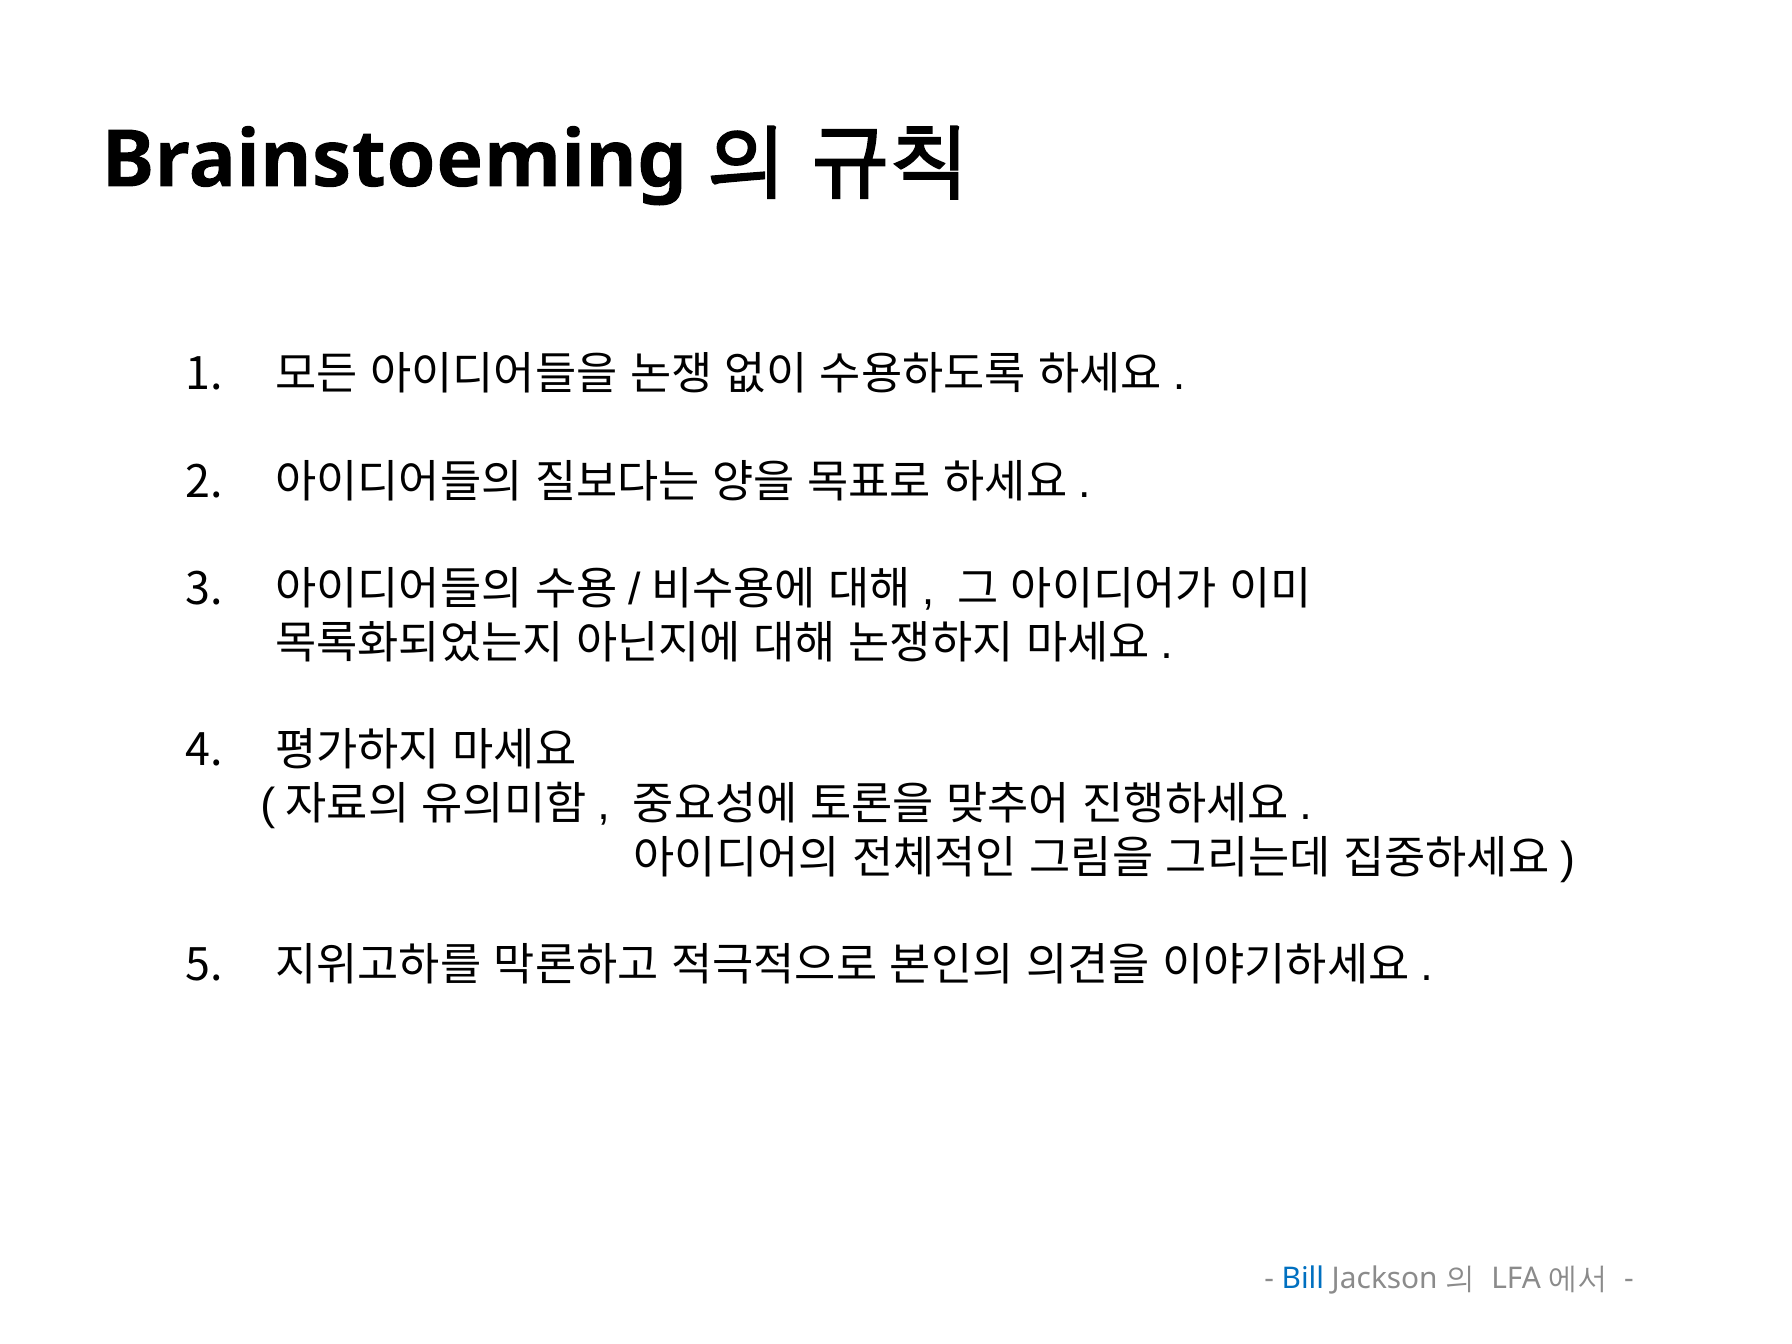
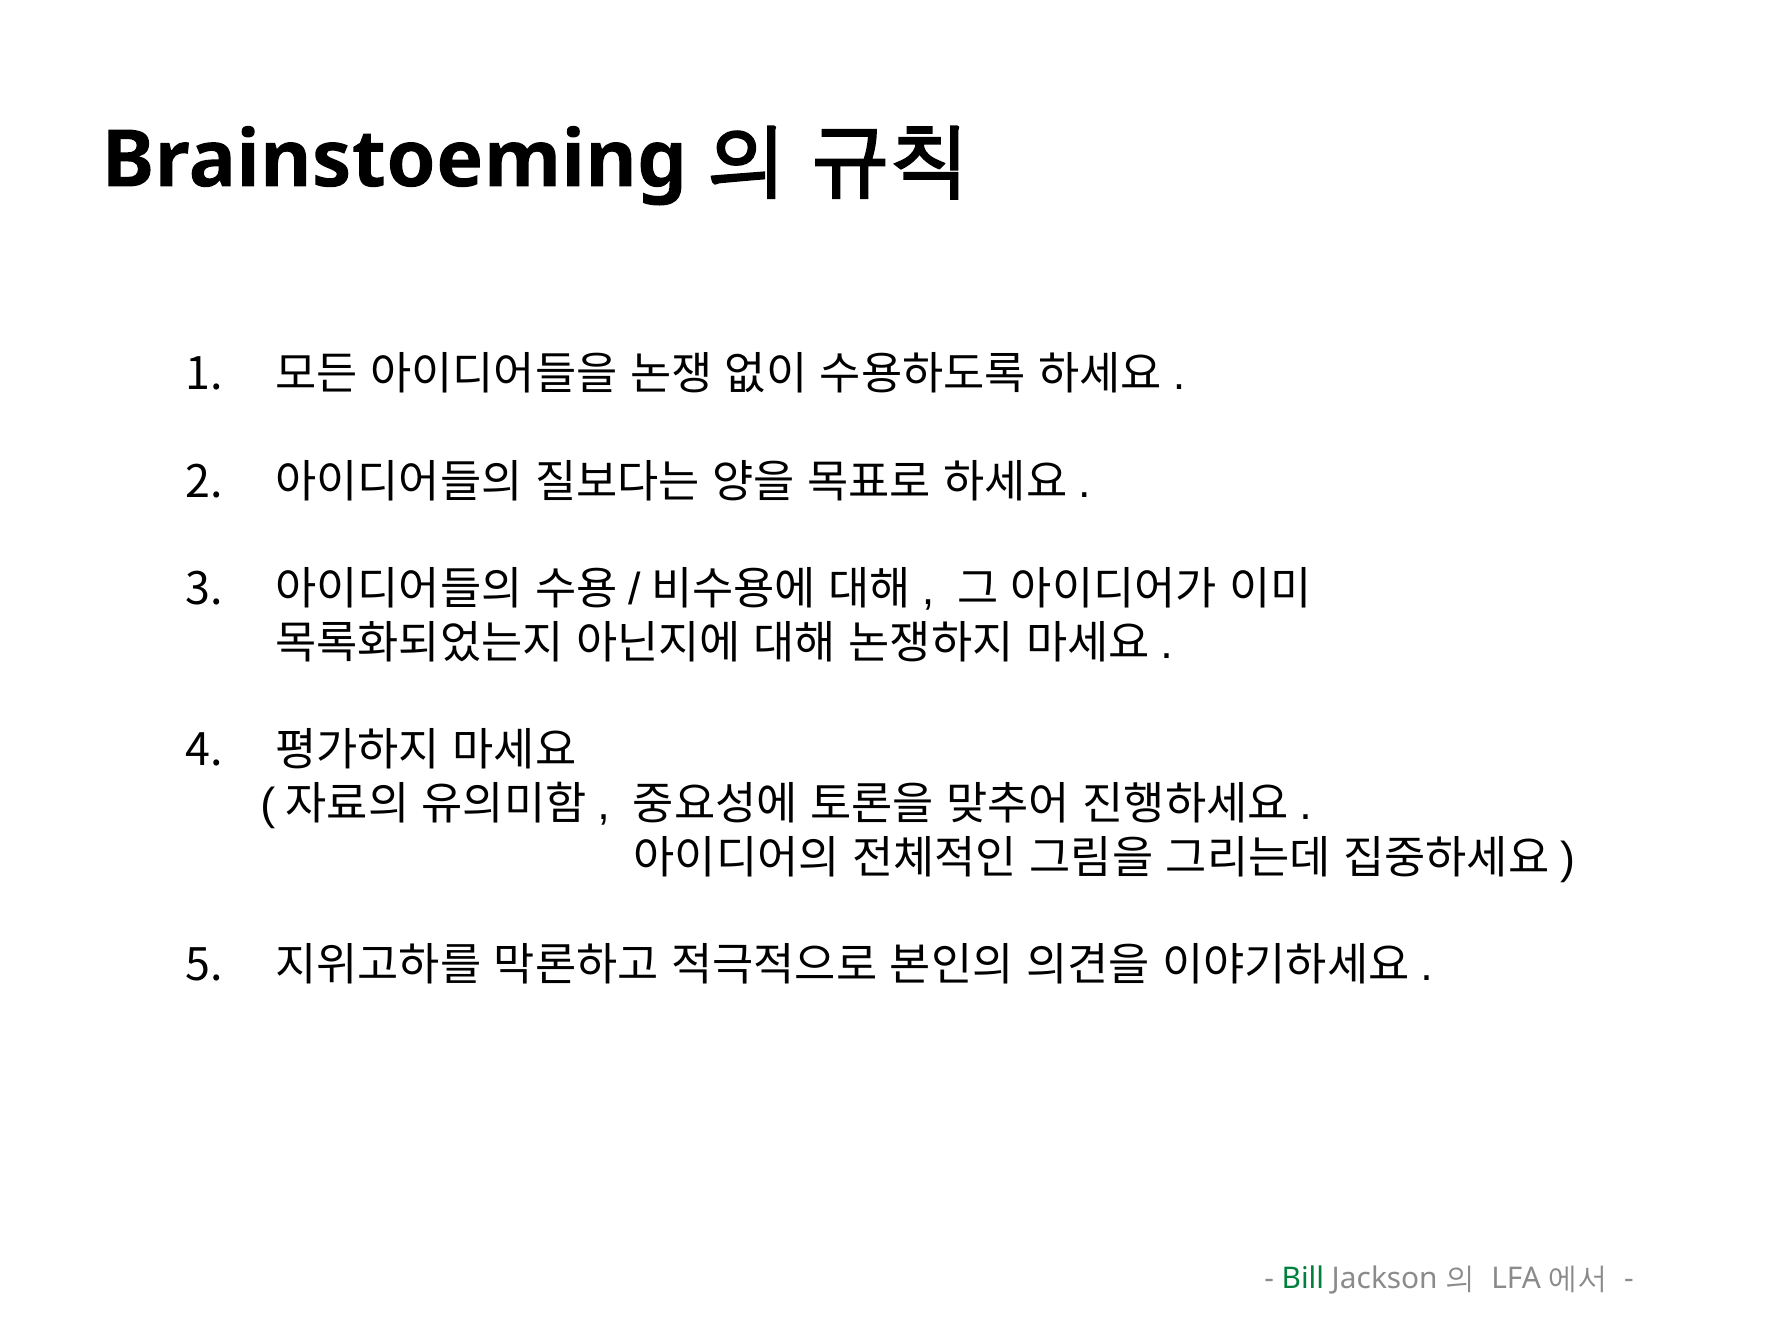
Bill colour: blue -> green
